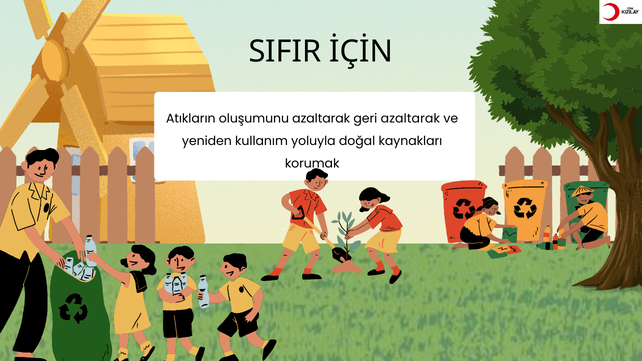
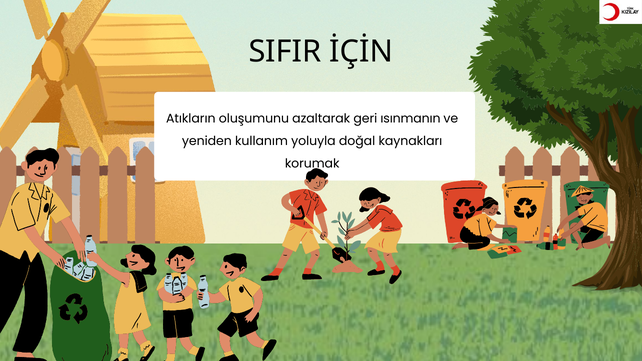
geri azaltarak: azaltarak -> ısınmanın
